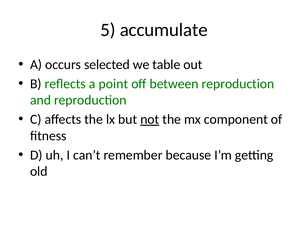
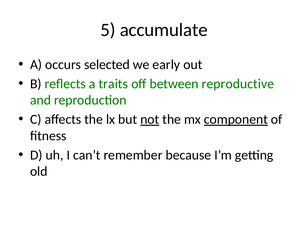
table: table -> early
point: point -> traits
between reproduction: reproduction -> reproductive
component underline: none -> present
